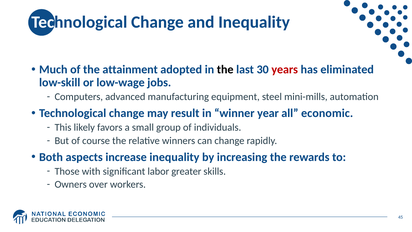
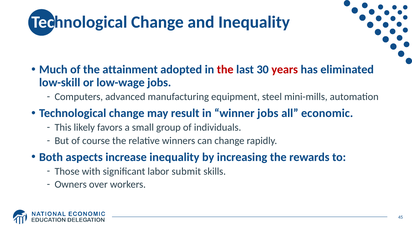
the at (225, 70) colour: black -> red
winner year: year -> jobs
greater: greater -> submit
